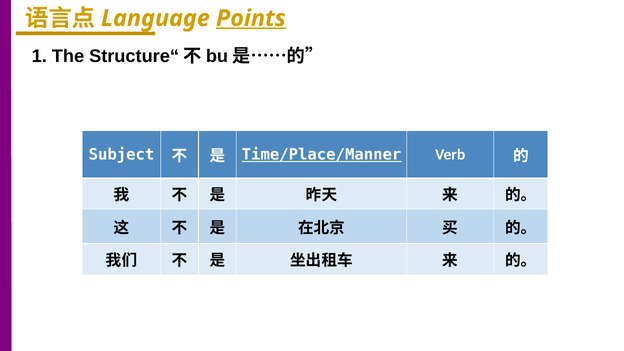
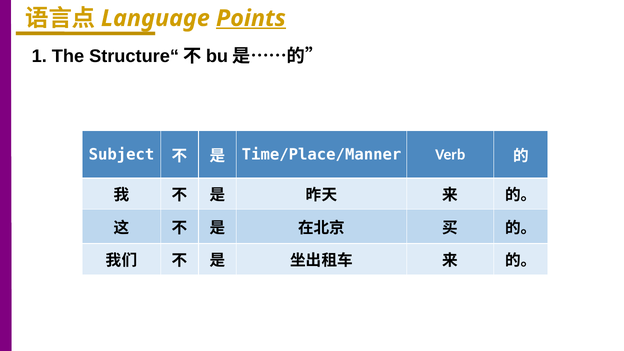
Time/Place/Manner underline: present -> none
